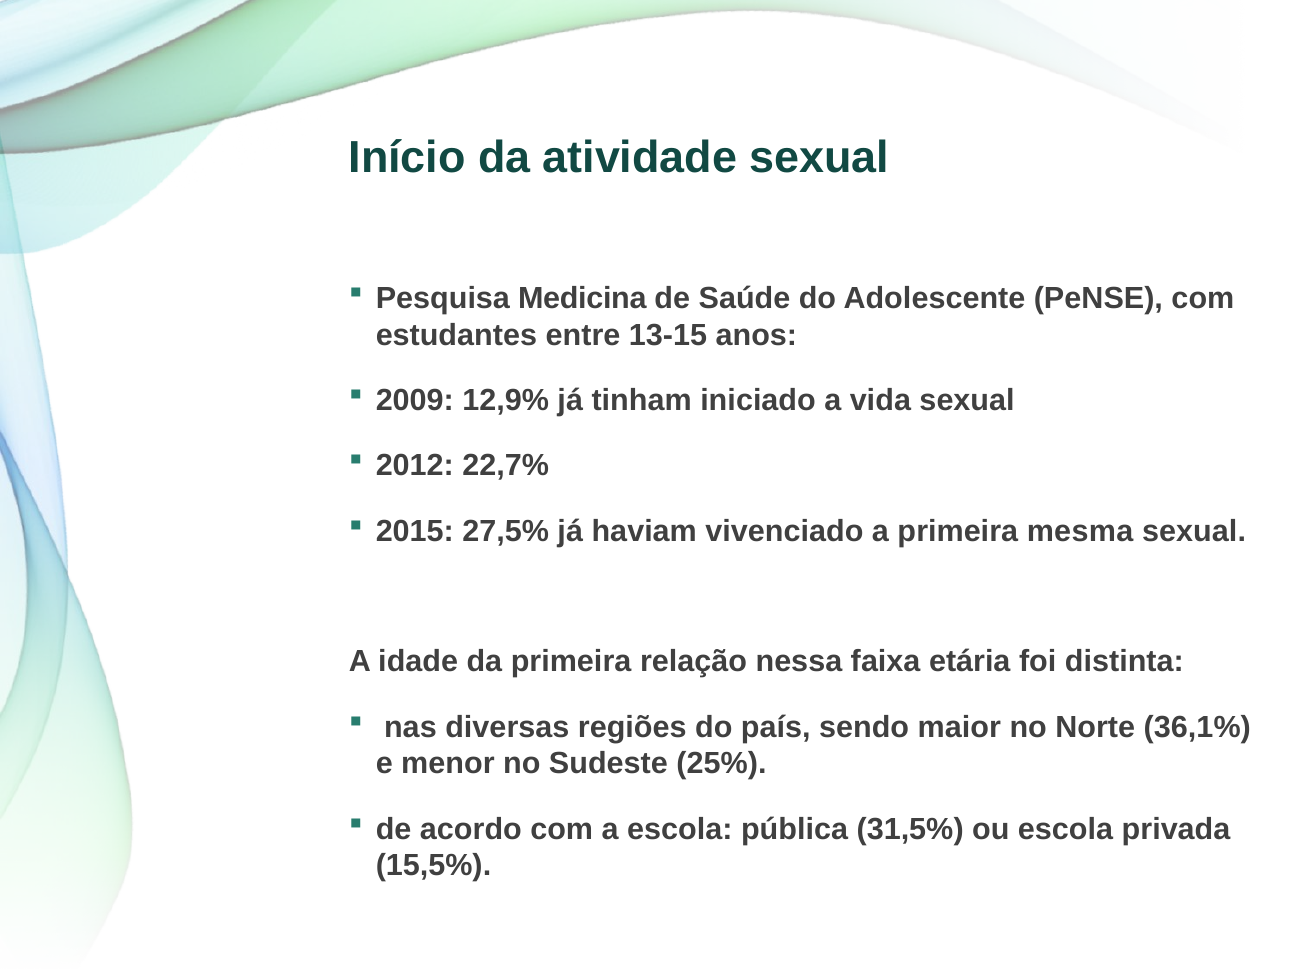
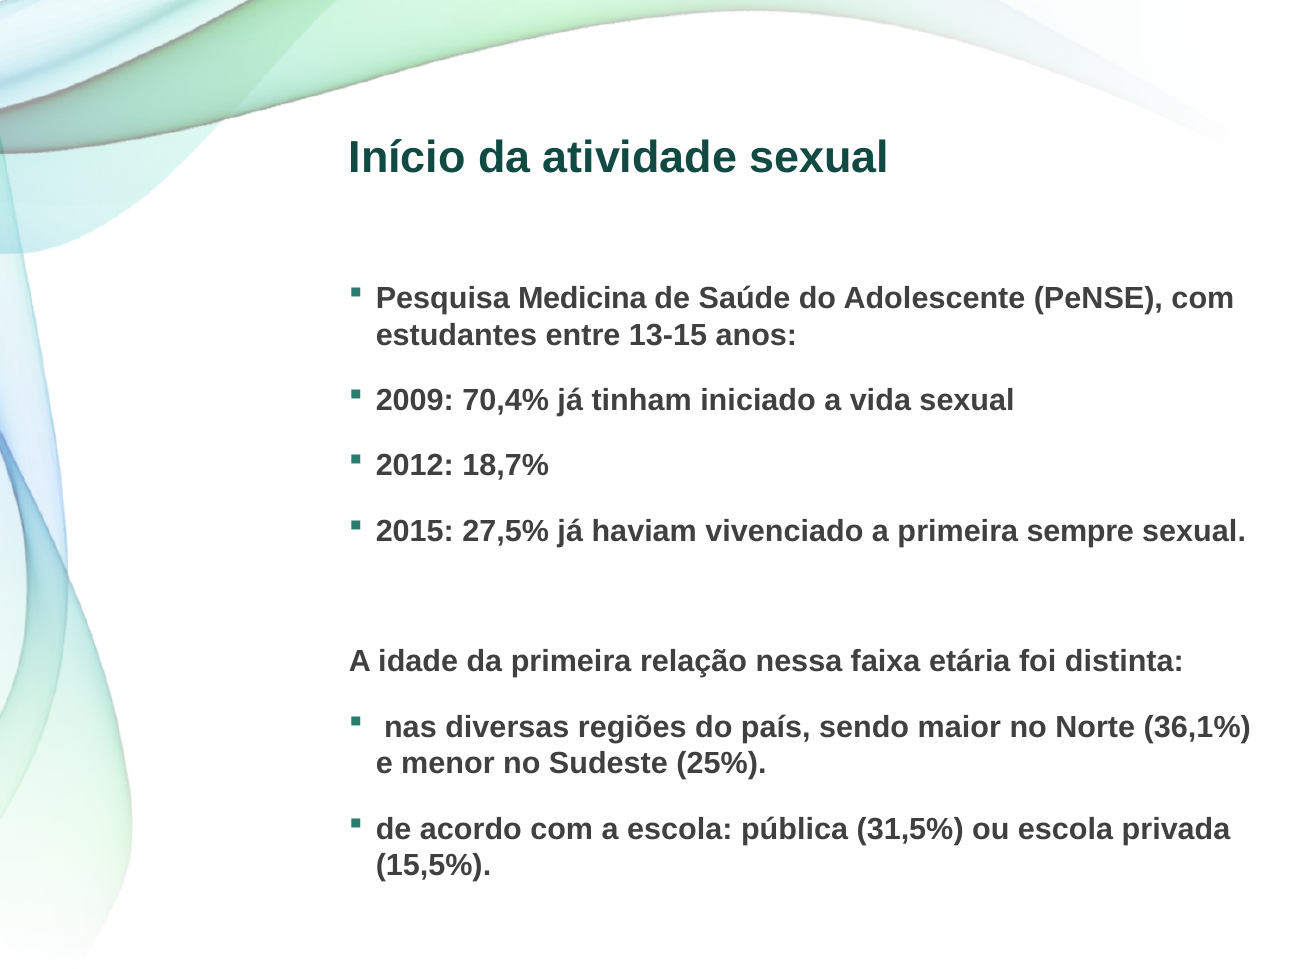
12,9%: 12,9% -> 70,4%
22,7%: 22,7% -> 18,7%
mesma: mesma -> sempre
